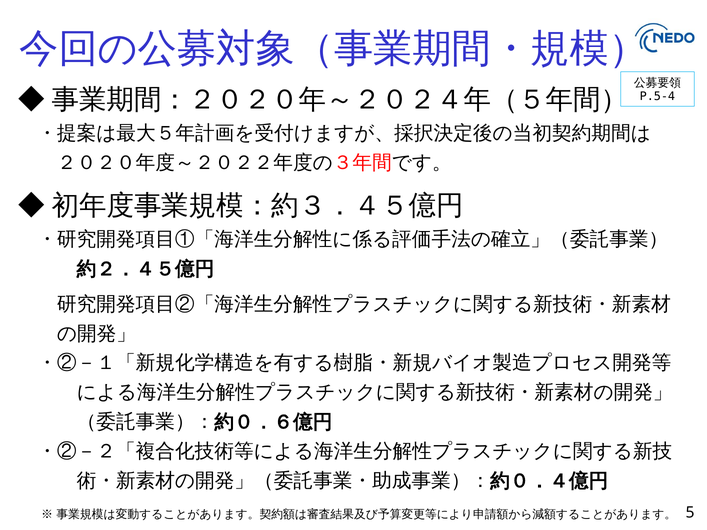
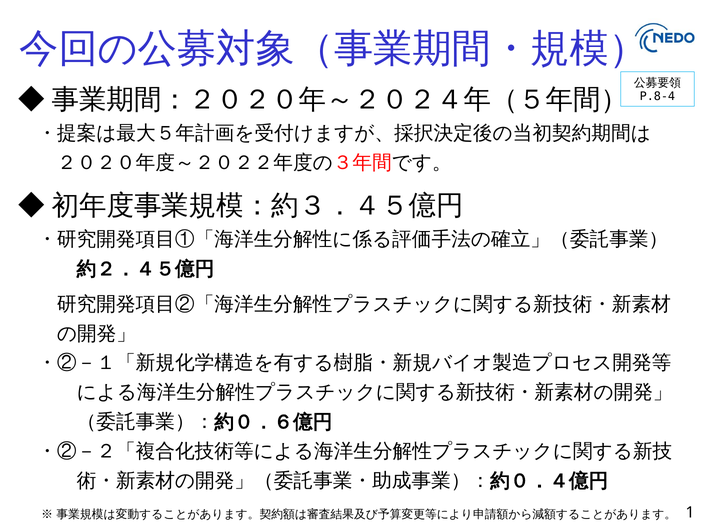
P.5-4: P.5-4 -> P.8-4
5: 5 -> 1
